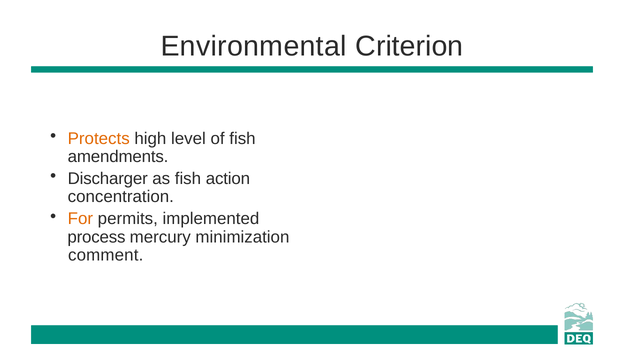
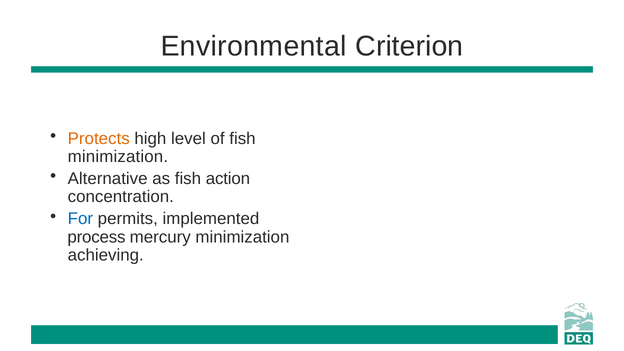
amendments at (118, 157): amendments -> minimization
Discharger: Discharger -> Alternative
For colour: orange -> blue
comment: comment -> achieving
